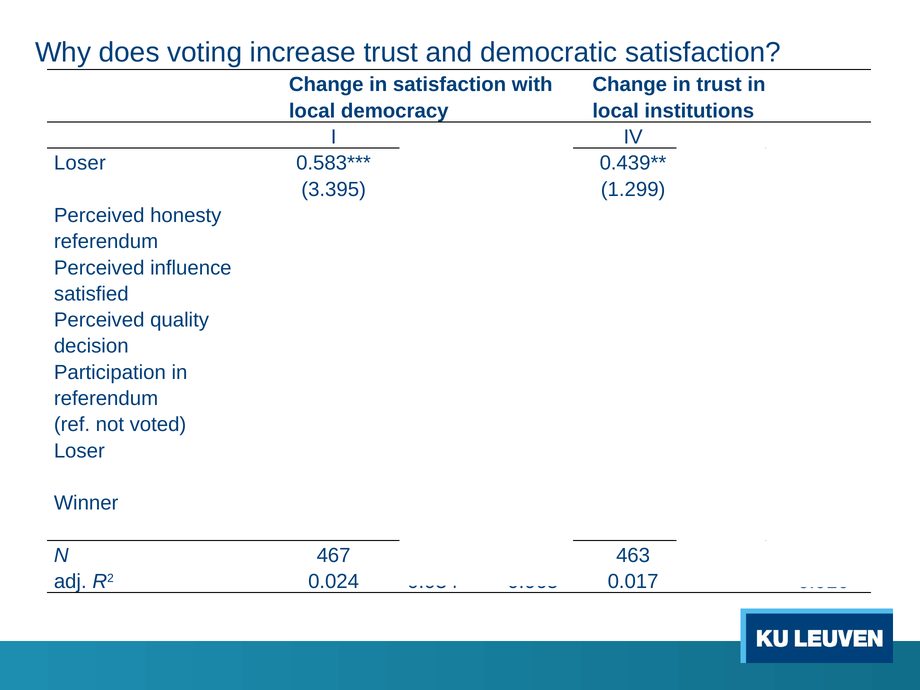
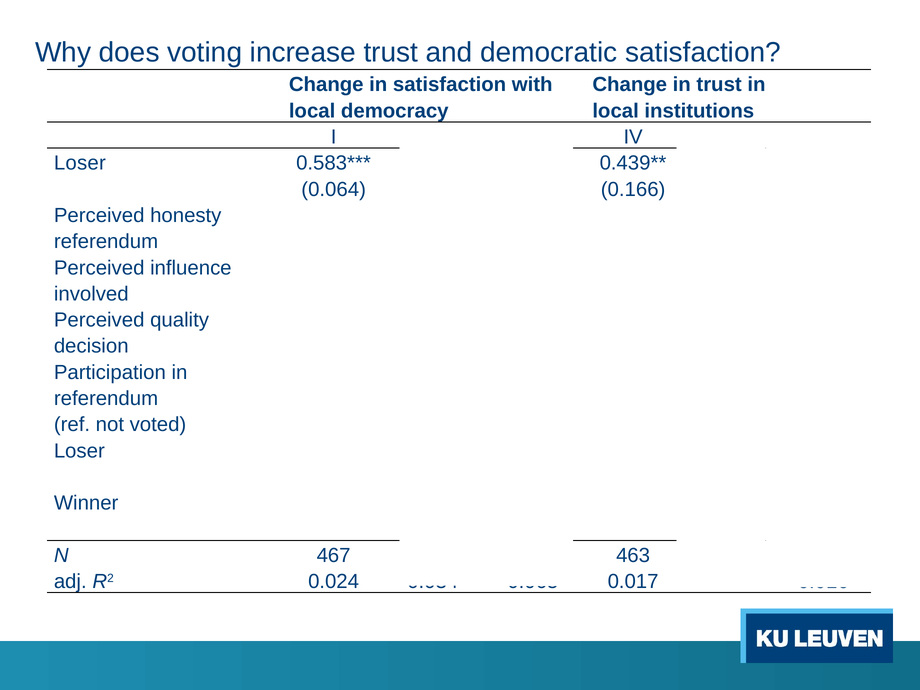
3.395 at (334, 189): 3.395 -> 0.064
1.299: 1.299 -> 0.166
satisfied: satisfied -> involved
